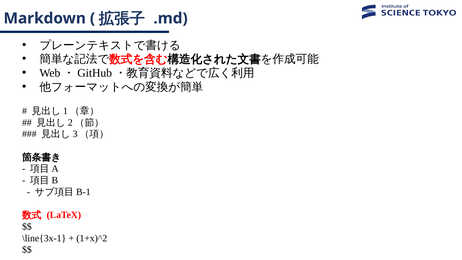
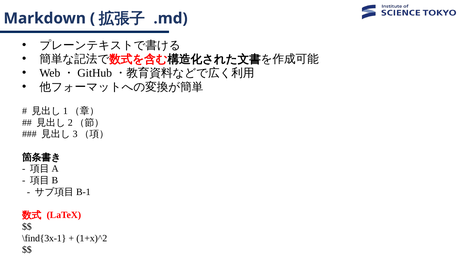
\line{3x-1: \line{3x-1 -> \find{3x-1
